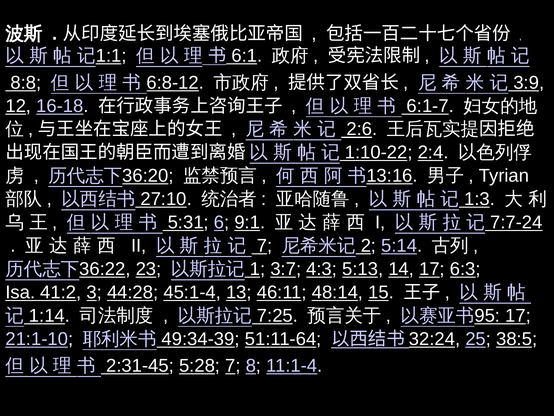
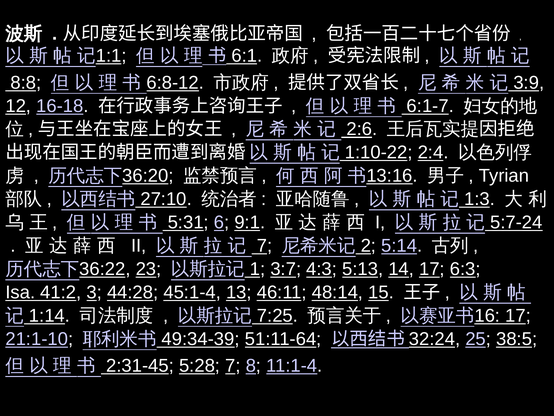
7:7-24: 7:7-24 -> 5:7-24
95: 95 -> 16
